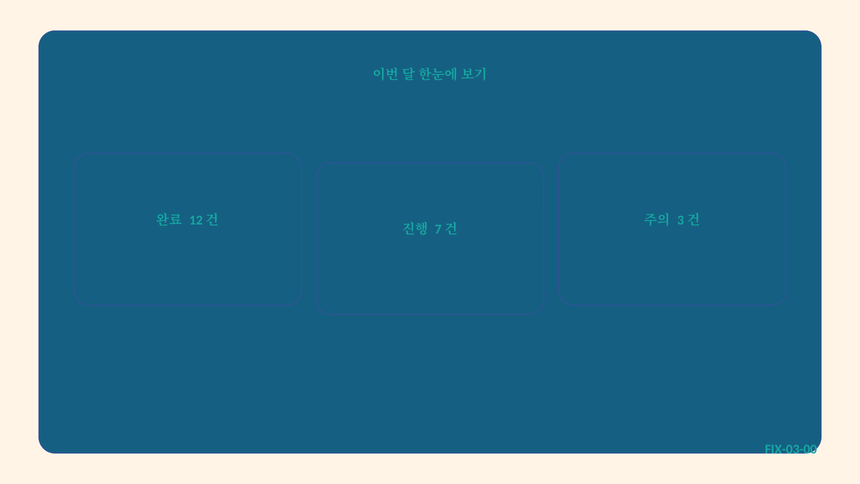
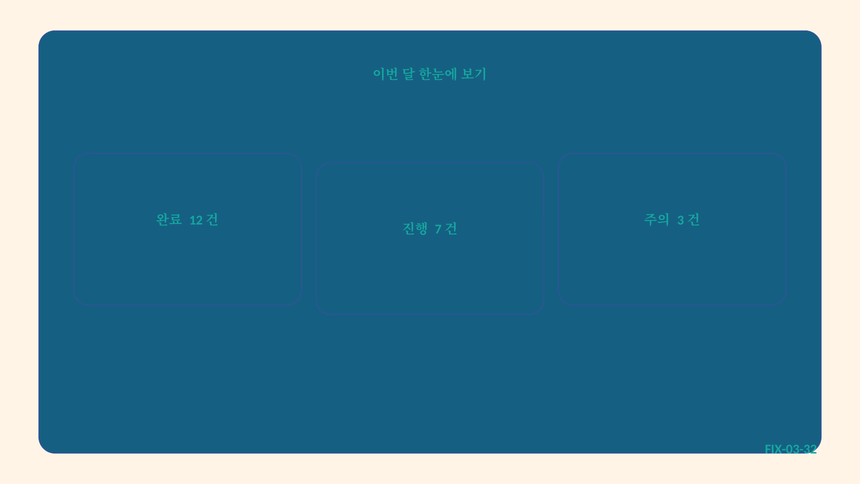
FIX-03-00: FIX-03-00 -> FIX-03-32
